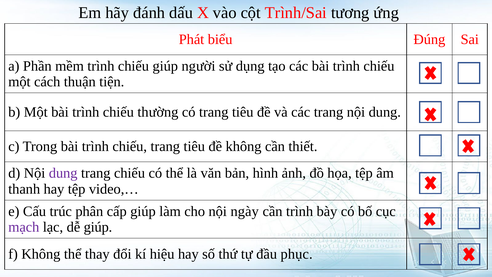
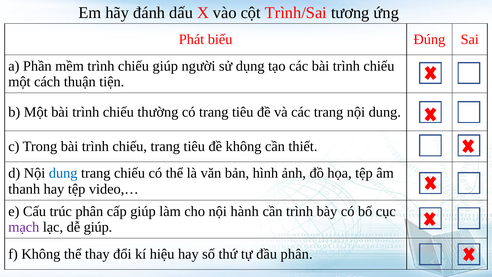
dung at (63, 173) colour: purple -> blue
ngày: ngày -> hành
đầu phục: phục -> phân
